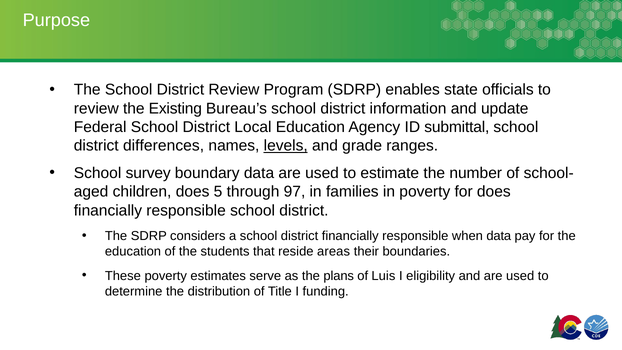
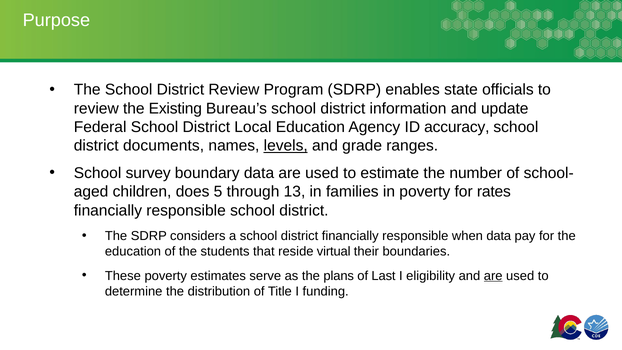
submittal: submittal -> accuracy
differences: differences -> documents
97: 97 -> 13
for does: does -> rates
areas: areas -> virtual
Luis: Luis -> Last
are at (493, 276) underline: none -> present
